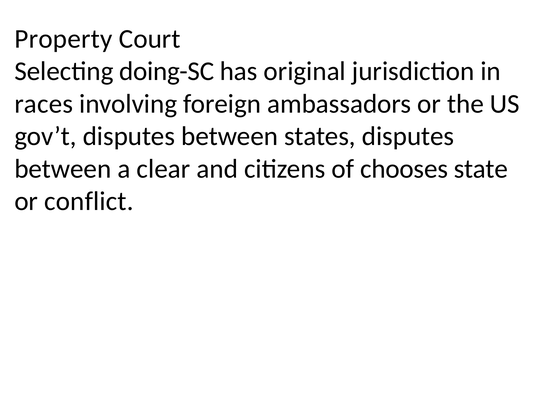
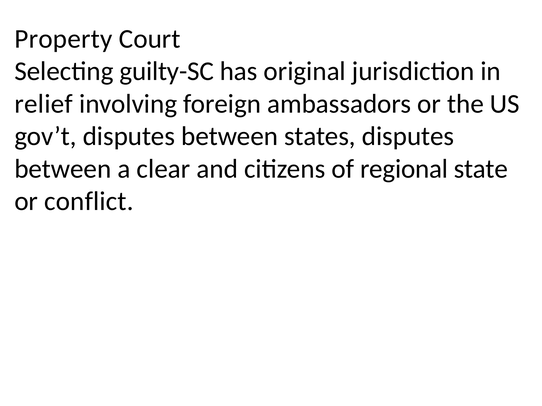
doing-SC: doing-SC -> guilty-SC
races: races -> relief
chooses: chooses -> regional
